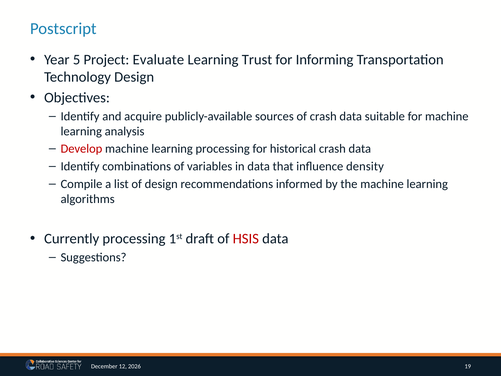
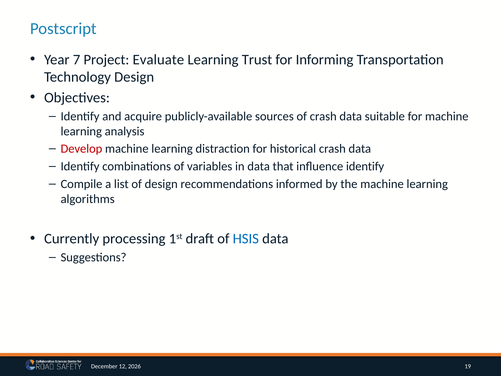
5: 5 -> 7
learning processing: processing -> distraction
influence density: density -> identify
HSIS colour: red -> blue
